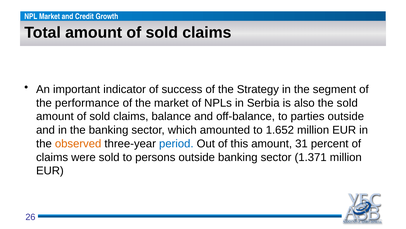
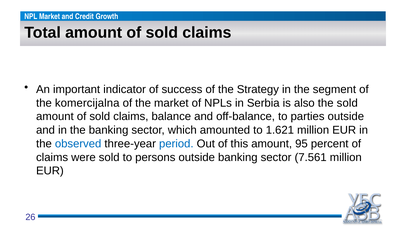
performance: performance -> komercijalna
1.652: 1.652 -> 1.621
observed colour: orange -> blue
31: 31 -> 95
1.371: 1.371 -> 7.561
